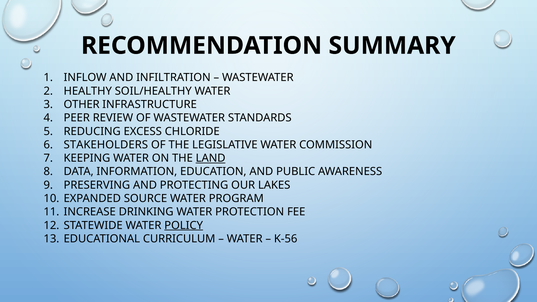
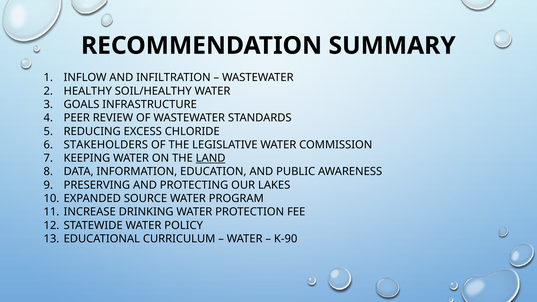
OTHER: OTHER -> GOALS
POLICY underline: present -> none
K-56: K-56 -> K-90
